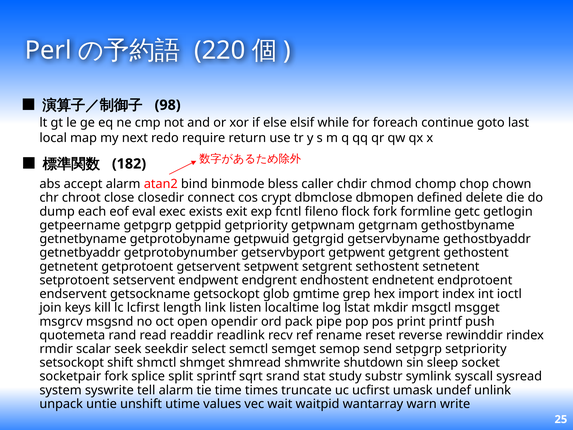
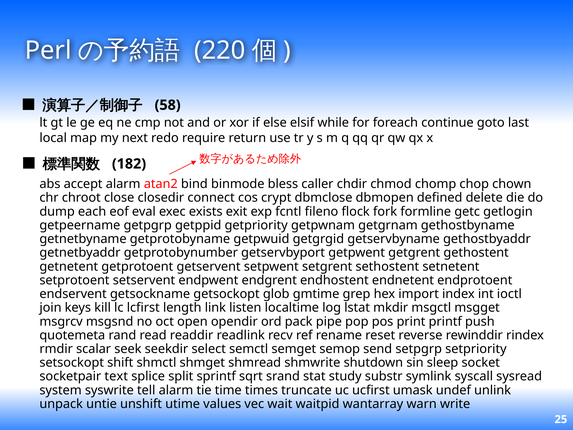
98: 98 -> 58
socketpair fork: fork -> text
